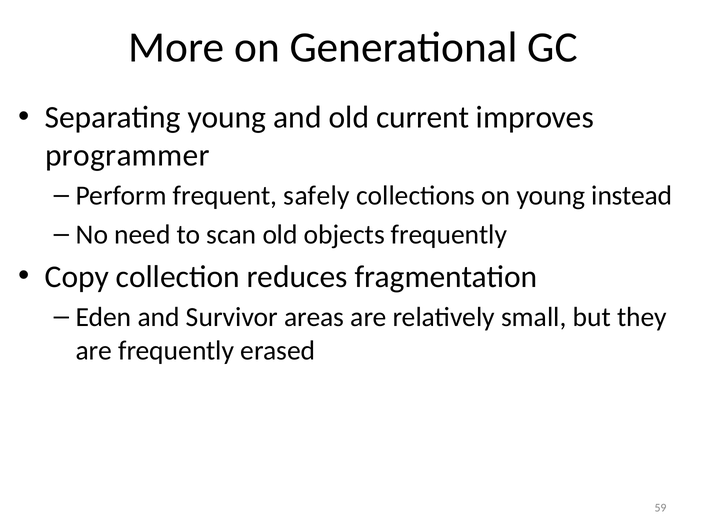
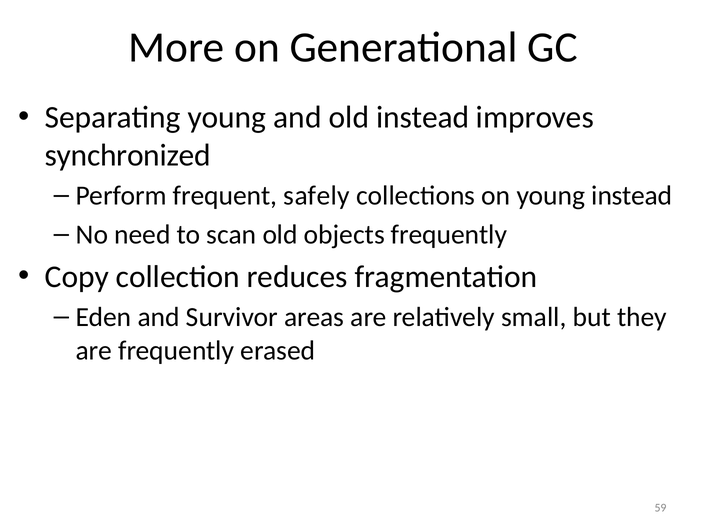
old current: current -> instead
programmer: programmer -> synchronized
